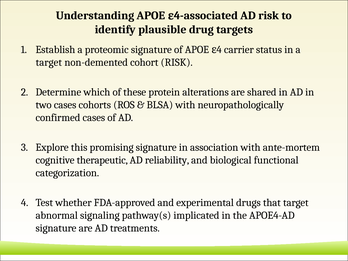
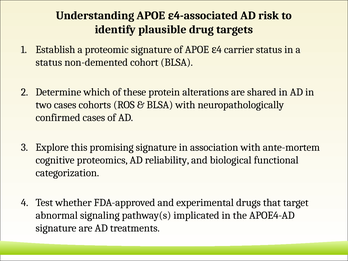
target at (49, 62): target -> status
cohort RISK: RISK -> BLSA
therapeutic: therapeutic -> proteomics
